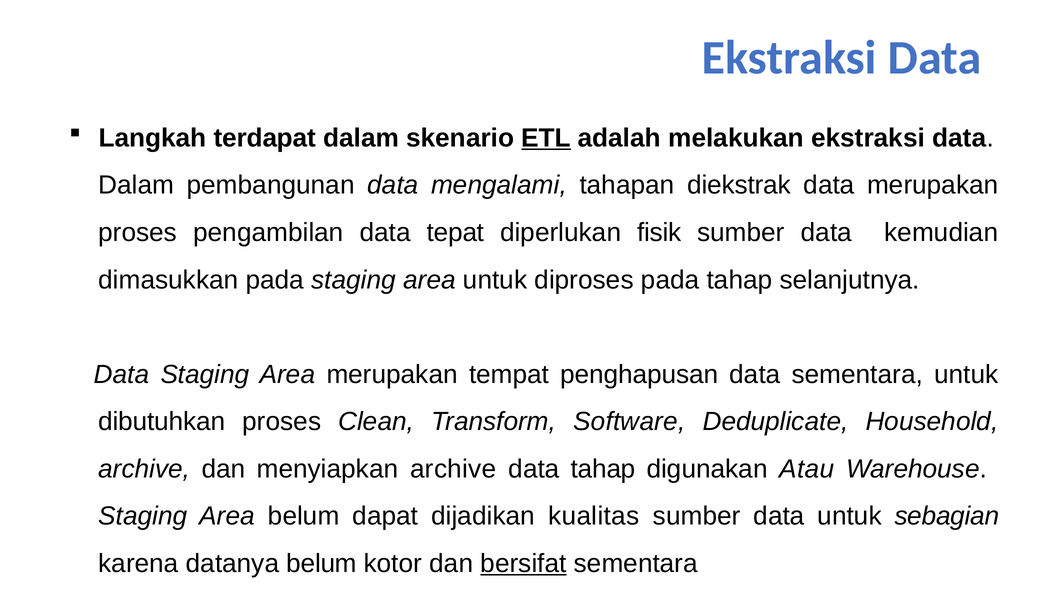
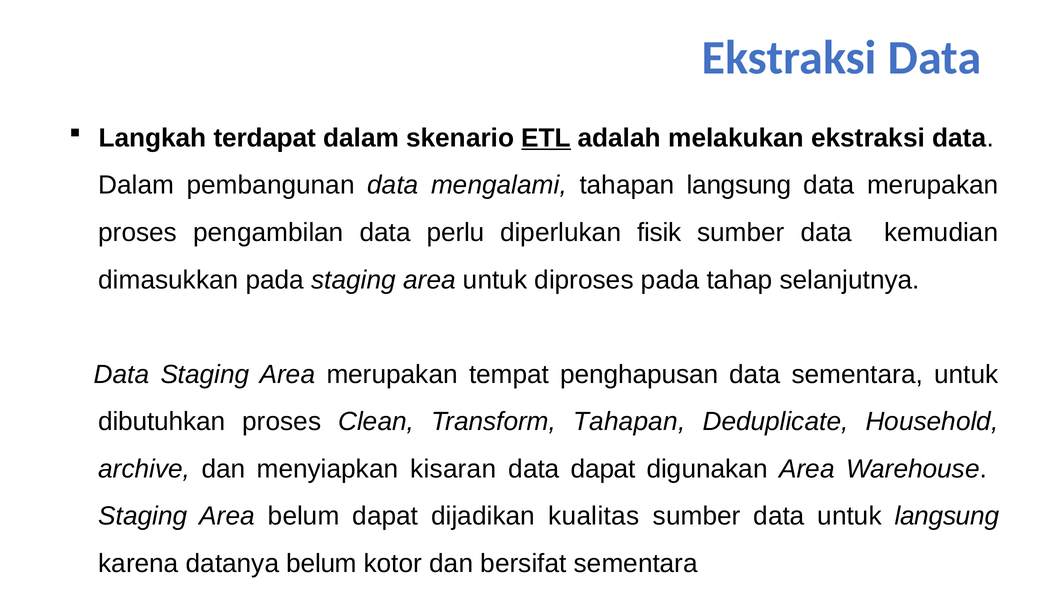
tahapan diekstrak: diekstrak -> langsung
tepat: tepat -> perlu
Transform Software: Software -> Tahapan
menyiapkan archive: archive -> kisaran
data tahap: tahap -> dapat
digunakan Atau: Atau -> Area
untuk sebagian: sebagian -> langsung
bersifat underline: present -> none
